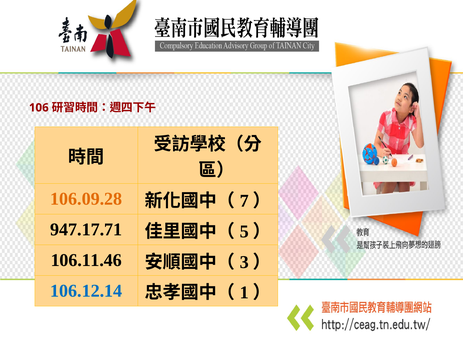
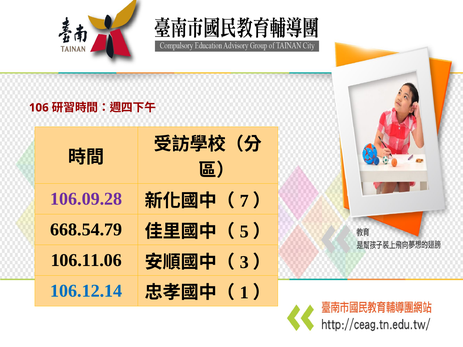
106.09.28 colour: orange -> purple
947.17.71: 947.17.71 -> 668.54.79
106.11.46: 106.11.46 -> 106.11.06
